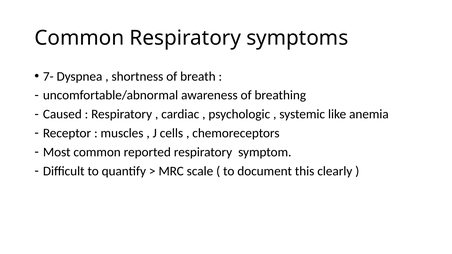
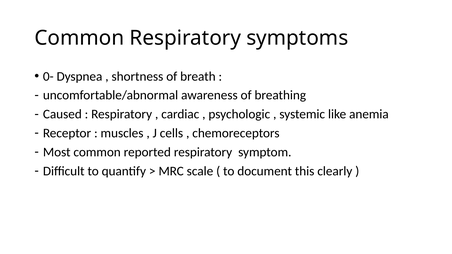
7-: 7- -> 0-
